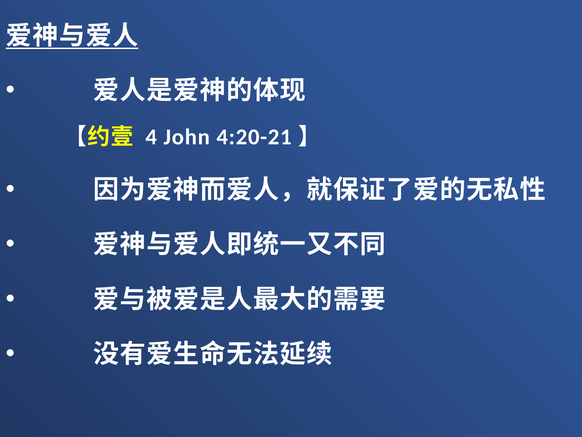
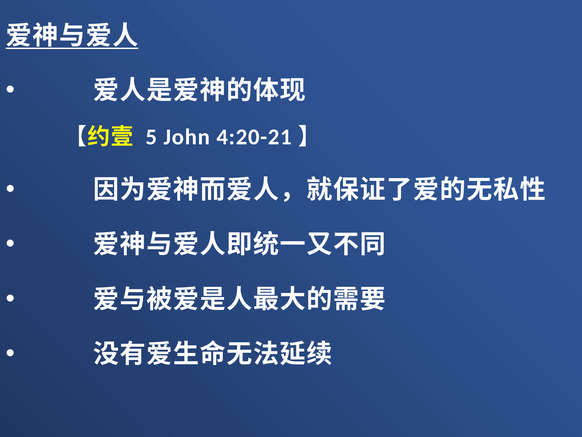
4: 4 -> 5
